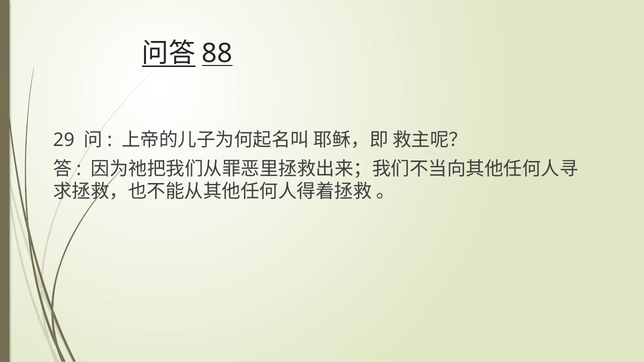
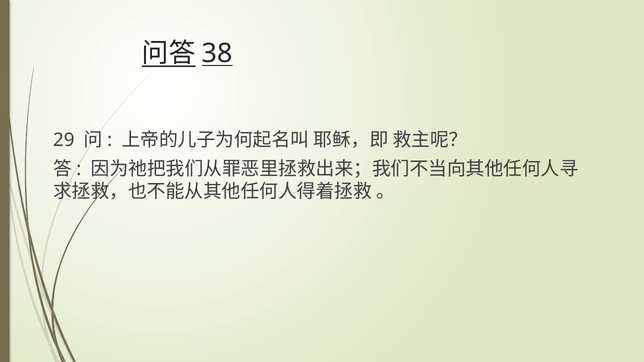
88: 88 -> 38
